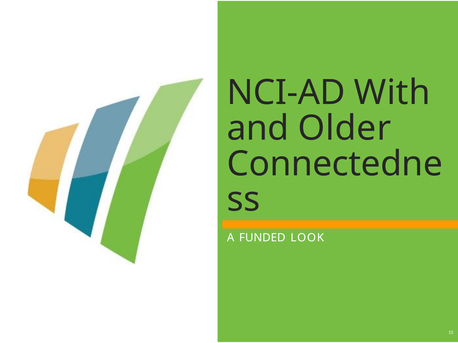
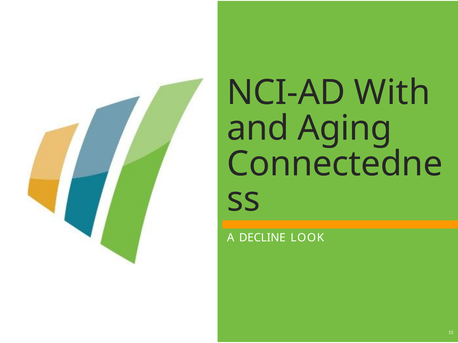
and Older: Older -> Aging
FUNDED: FUNDED -> DECLINE
